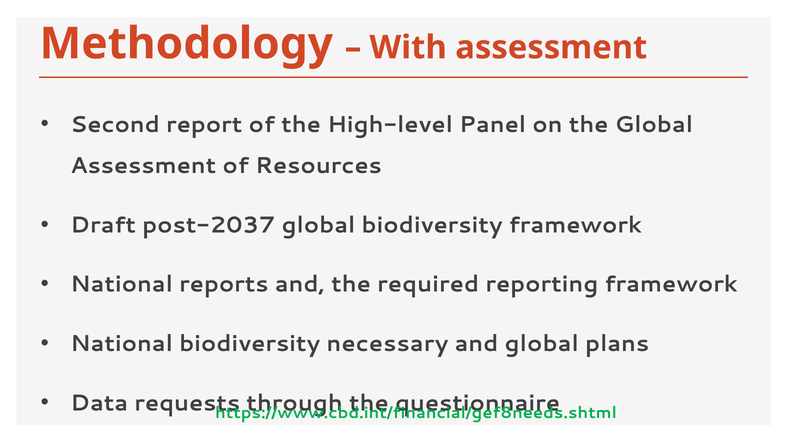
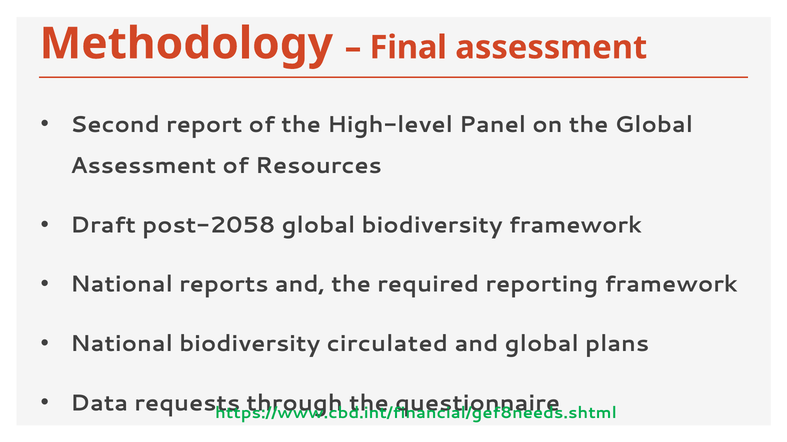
With: With -> Final
post-2037: post-2037 -> post-2058
necessary: necessary -> circulated
